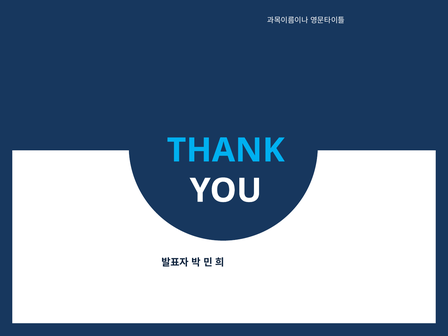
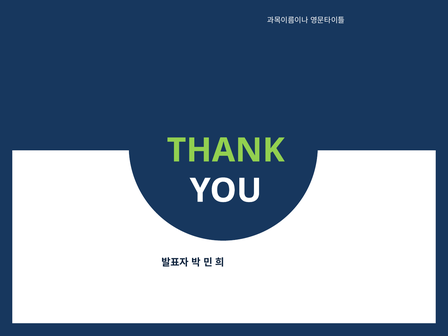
THANK colour: light blue -> light green
